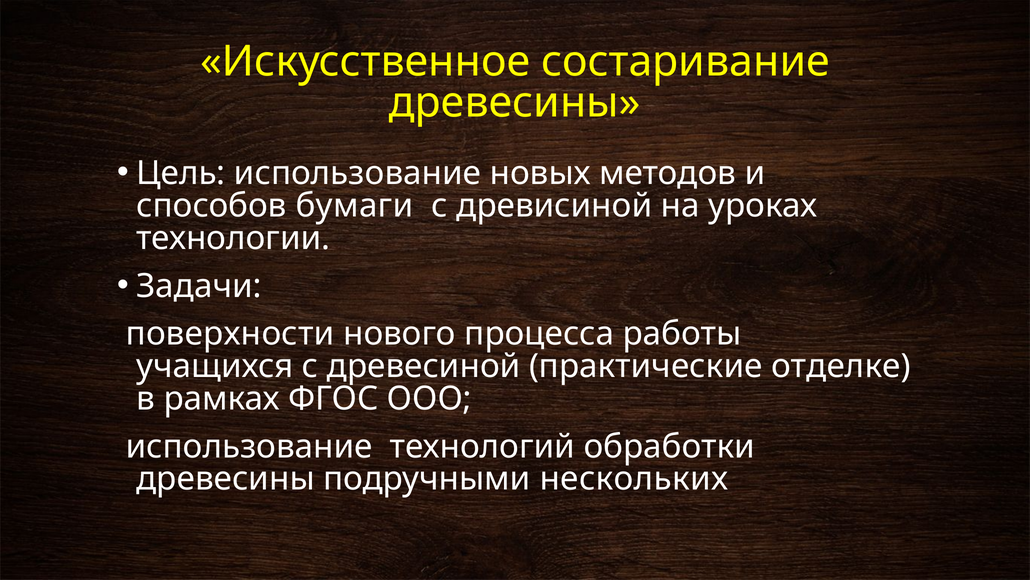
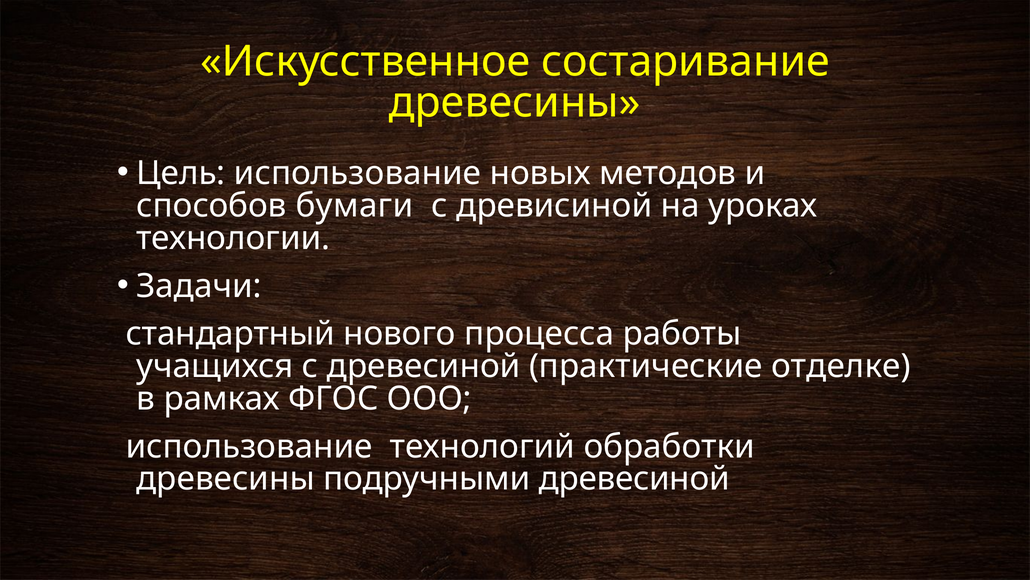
поверхности: поверхности -> стандартный
подручными нескольких: нескольких -> древесиной
